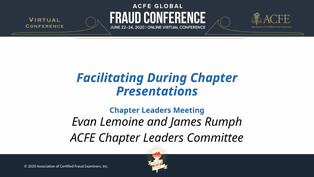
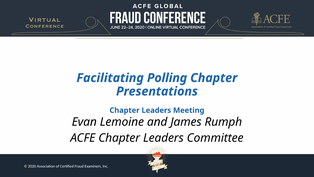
During: During -> Polling
